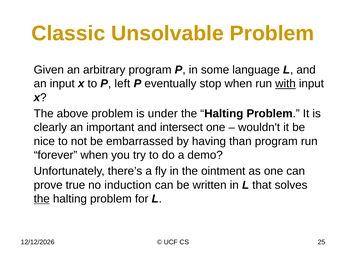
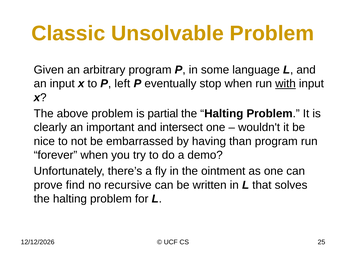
under: under -> partial
true: true -> find
induction: induction -> recursive
the at (42, 199) underline: present -> none
